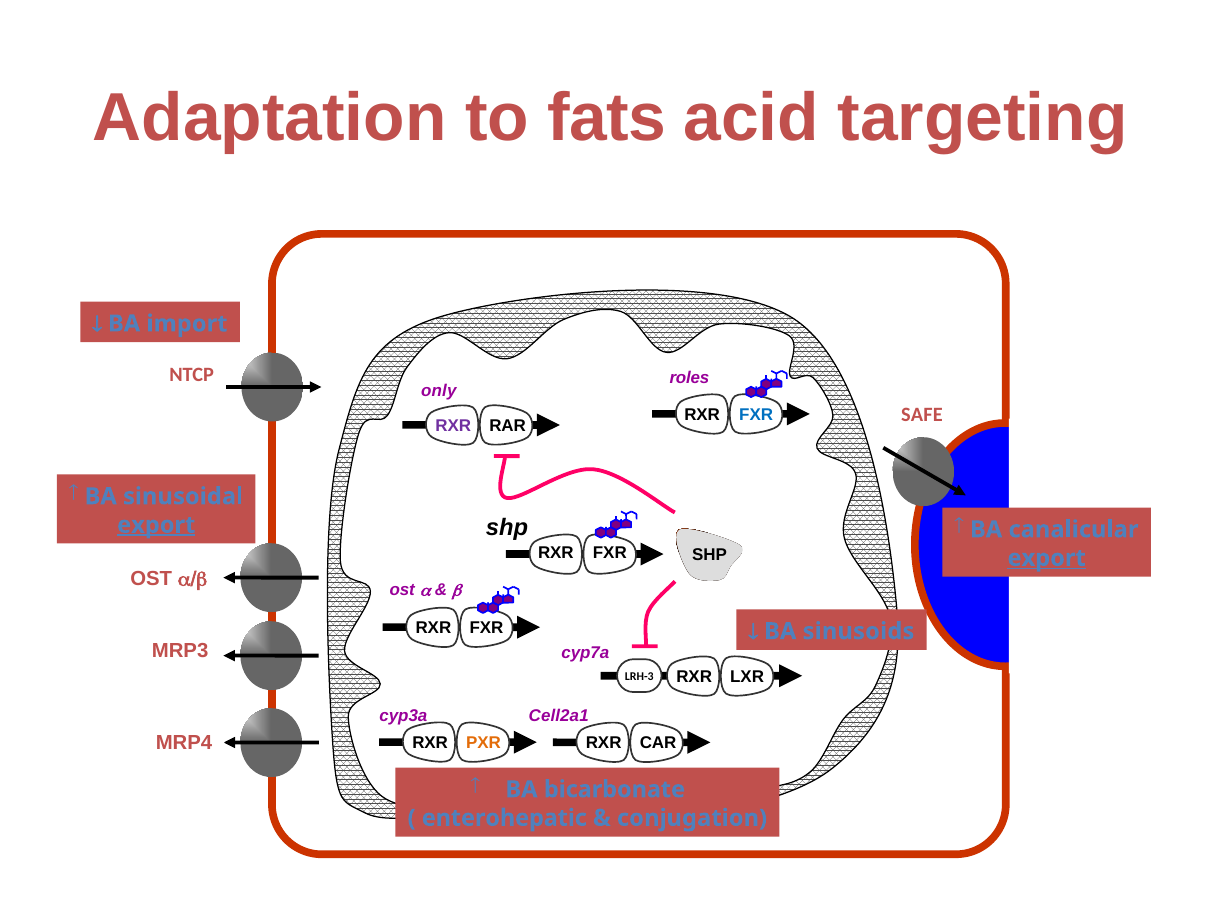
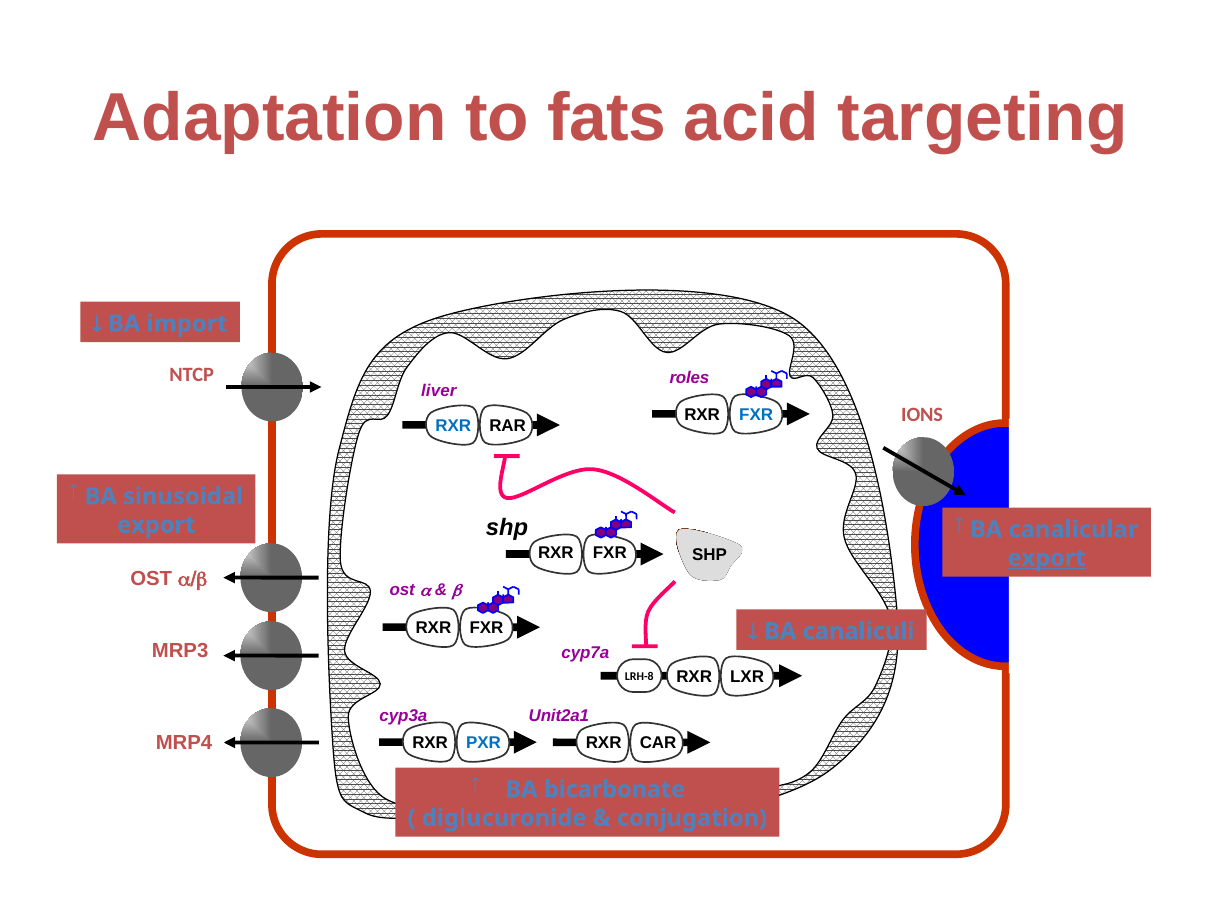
only: only -> liver
SAFE: SAFE -> IONS
RXR at (453, 426) colour: purple -> blue
export at (156, 525) underline: present -> none
sinusoids: sinusoids -> canaliculi
LRH-3: LRH-3 -> LRH-8
Cell2a1: Cell2a1 -> Unit2a1
PXR colour: orange -> blue
enterohepatic: enterohepatic -> diglucuronide
